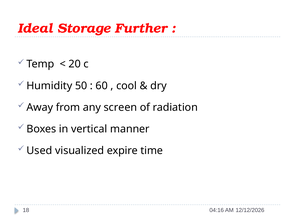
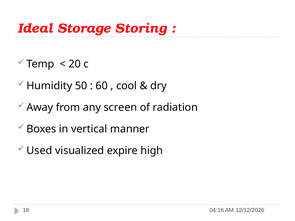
Further: Further -> Storing
time: time -> high
